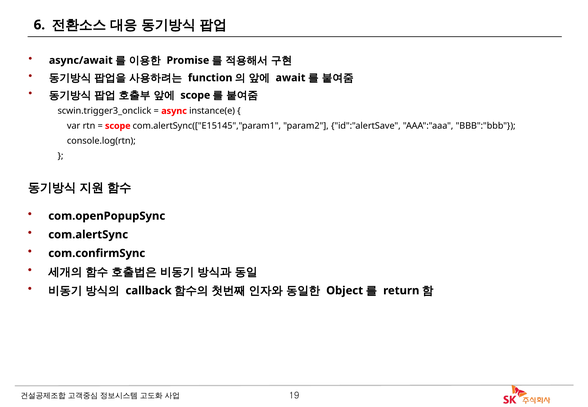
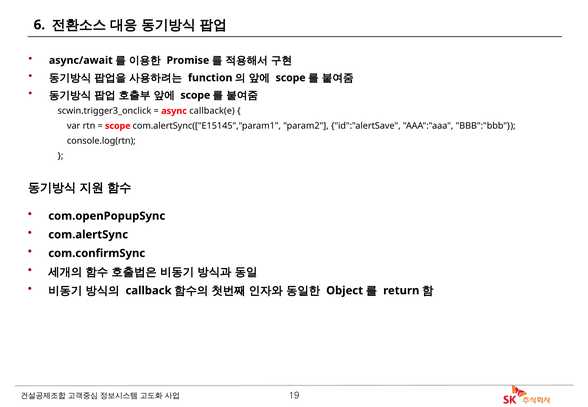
await at (291, 78): await -> scope
instance(e: instance(e -> callback(e
